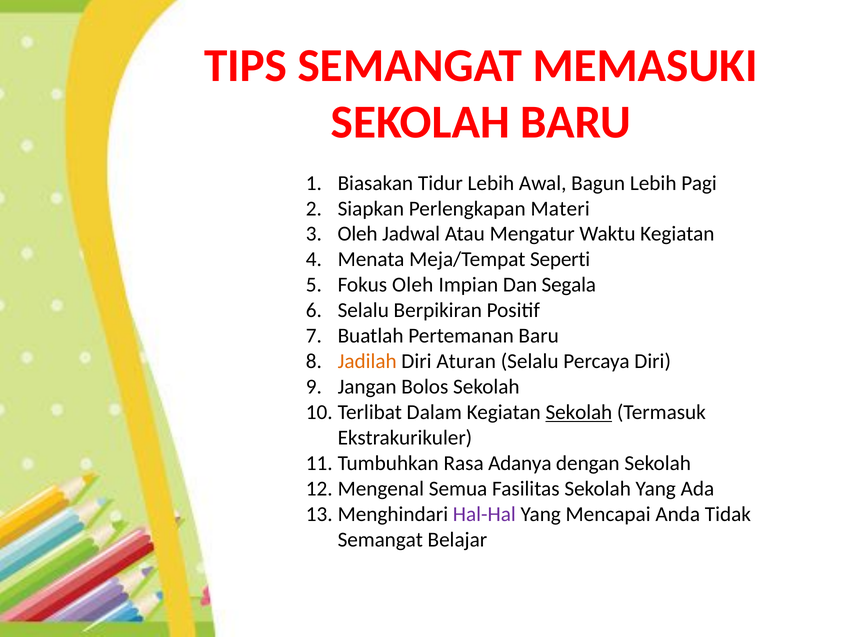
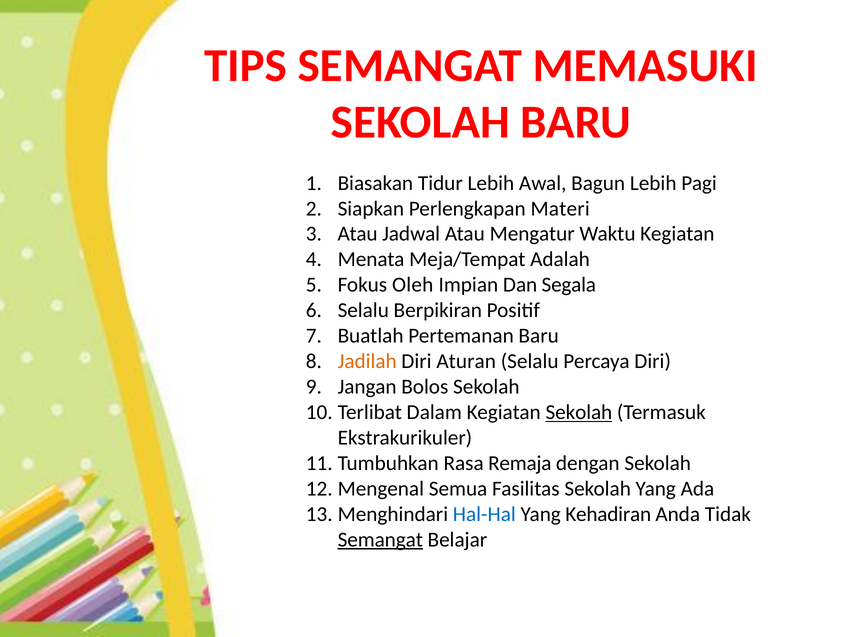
Oleh at (358, 234): Oleh -> Atau
Seperti: Seperti -> Adalah
Adanya: Adanya -> Remaja
Hal-Hal colour: purple -> blue
Mencapai: Mencapai -> Kehadiran
Semangat at (380, 540) underline: none -> present
